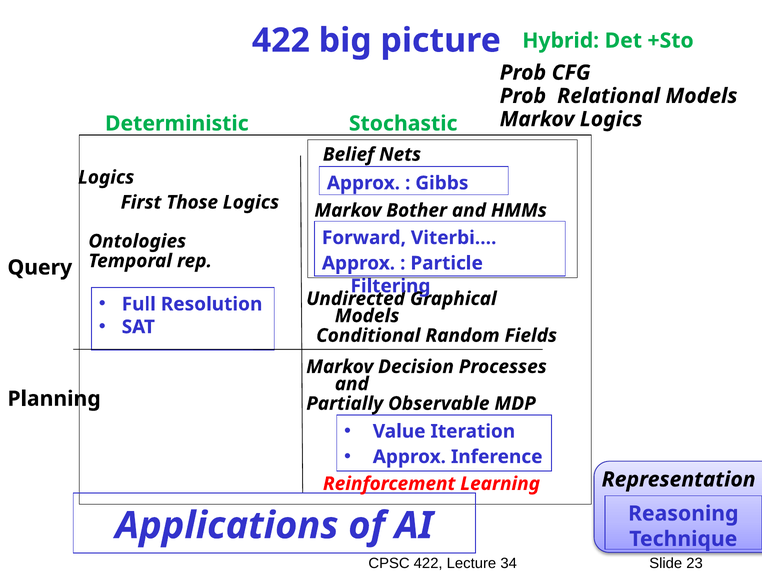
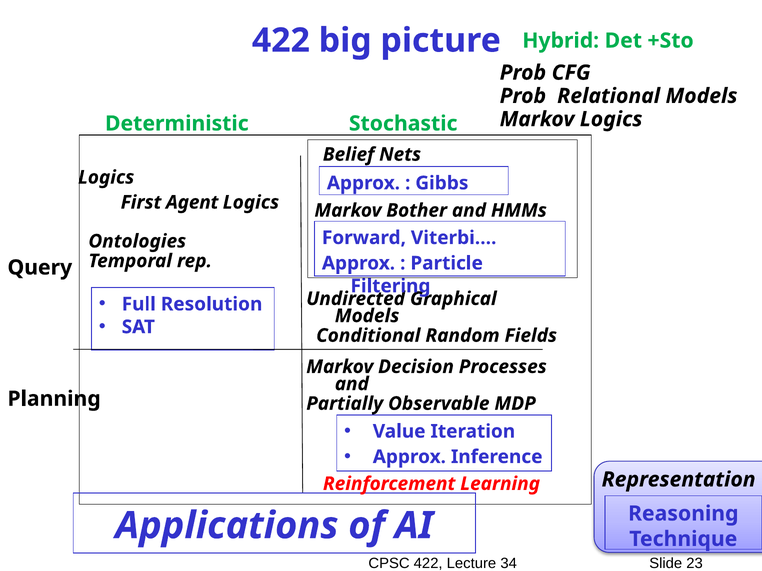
Those: Those -> Agent
